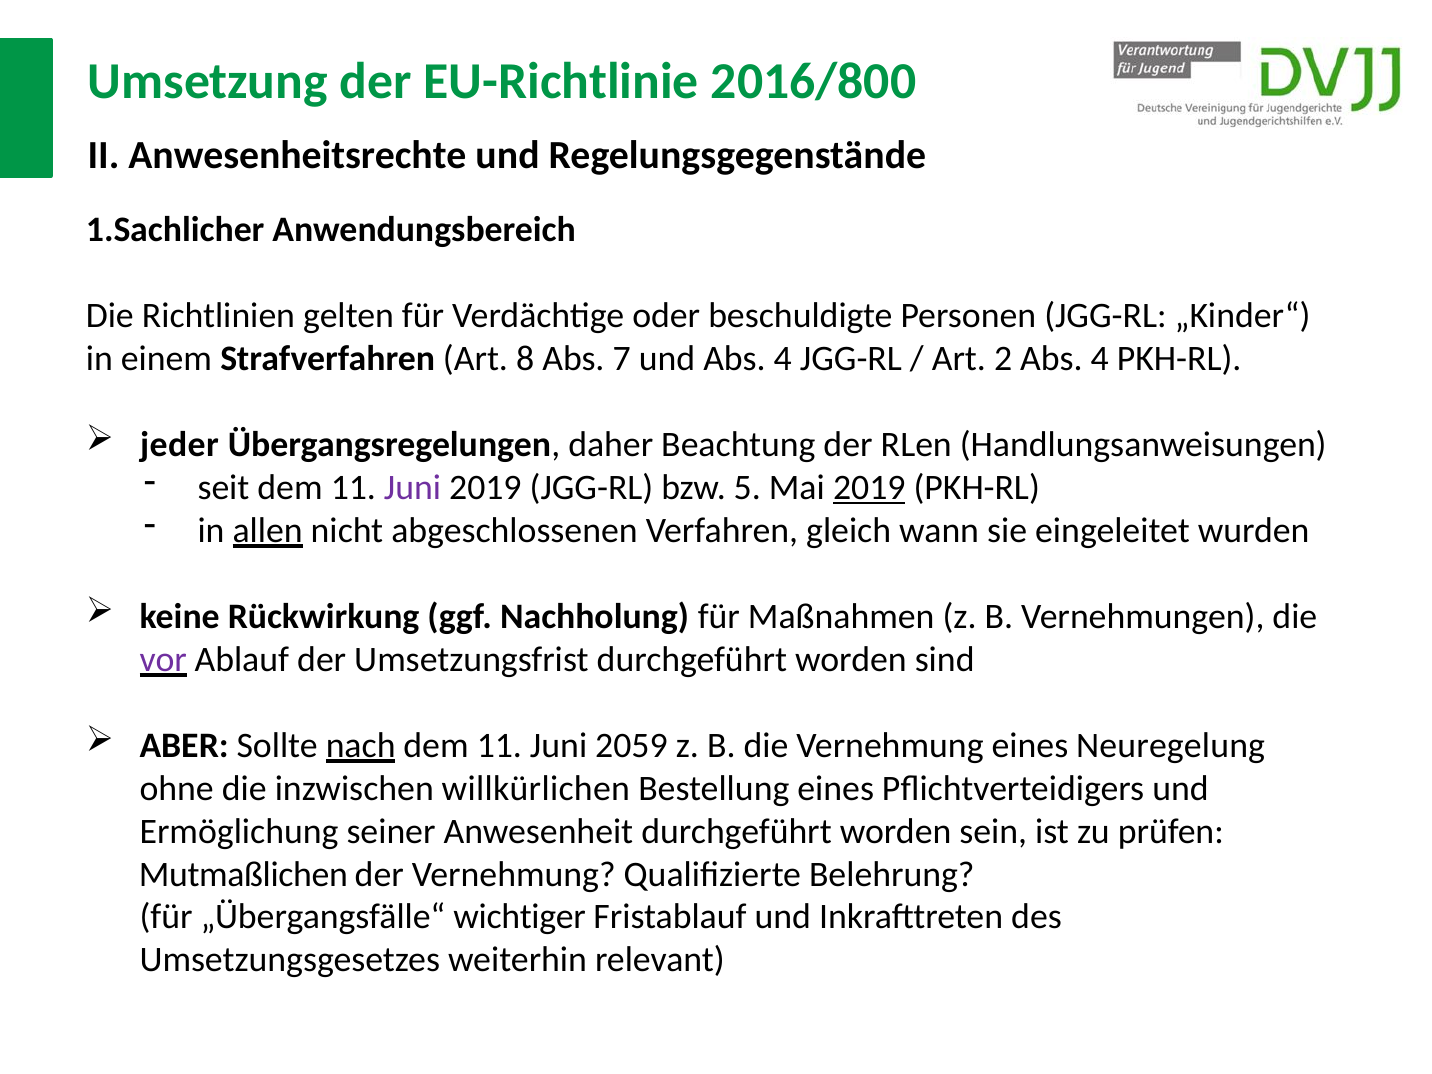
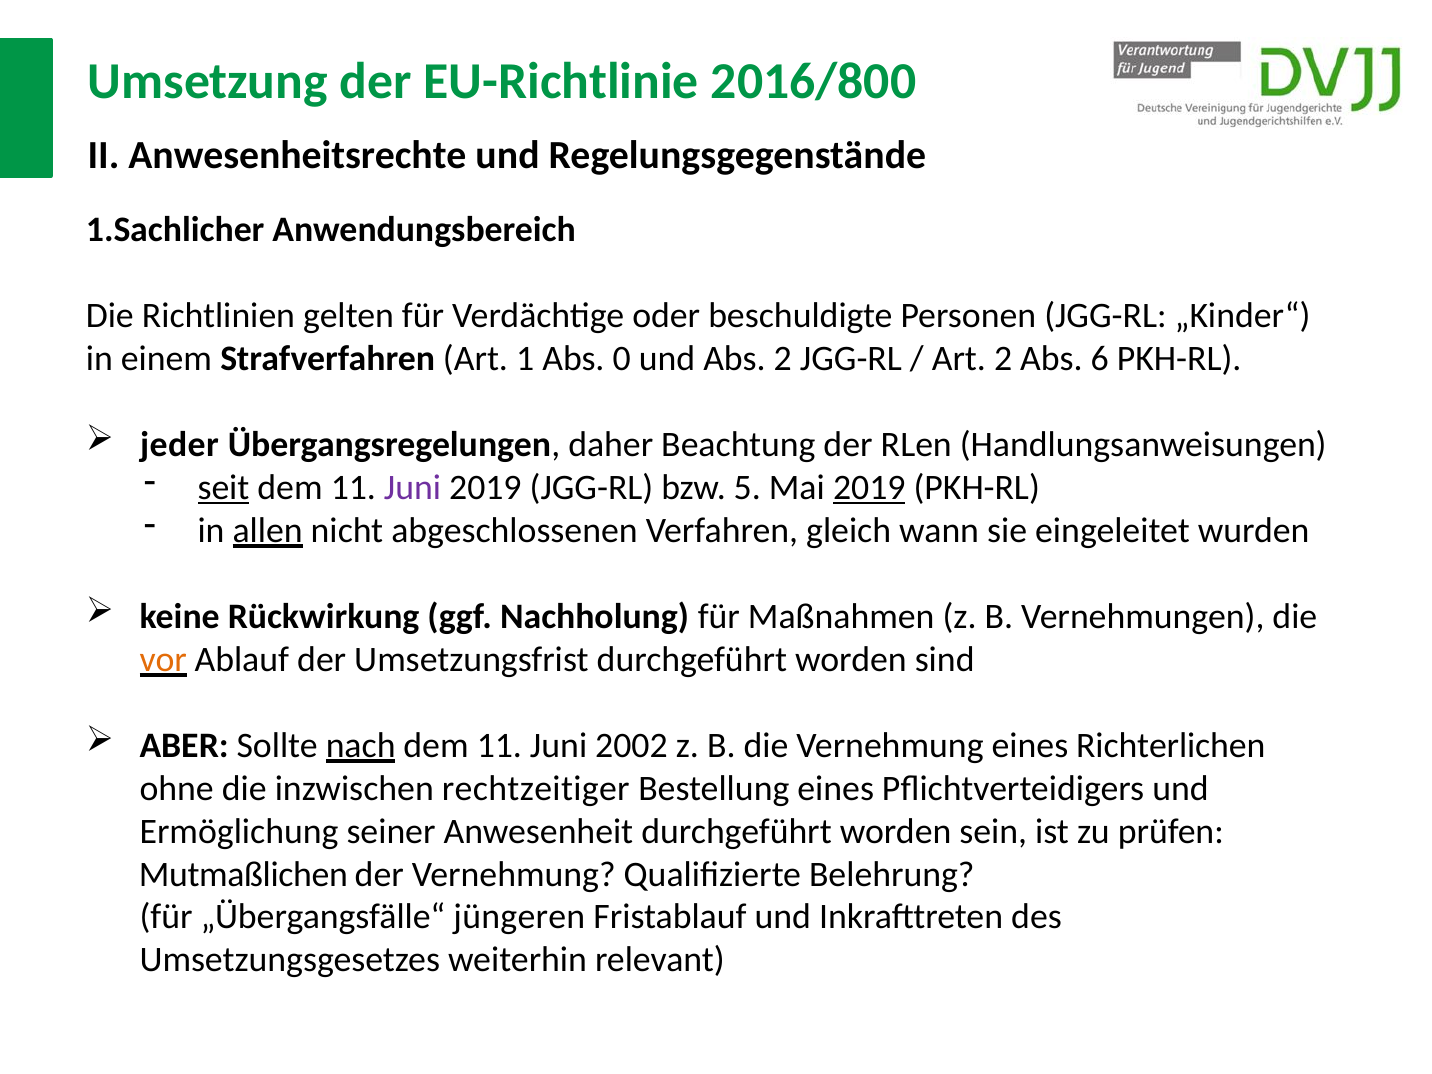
8: 8 -> 1
7: 7 -> 0
und Abs 4: 4 -> 2
2 Abs 4: 4 -> 6
seit underline: none -> present
vor colour: purple -> orange
2059: 2059 -> 2002
Neuregelung: Neuregelung -> Richterlichen
willkürlichen: willkürlichen -> rechtzeitiger
wichtiger: wichtiger -> jüngeren
